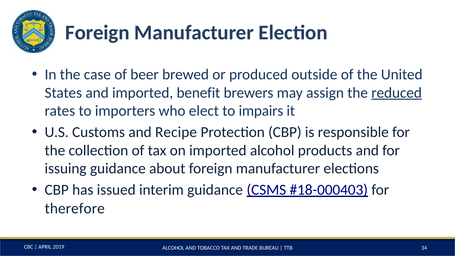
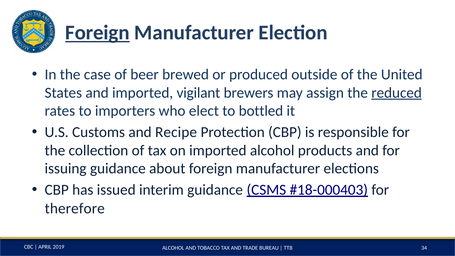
Foreign at (97, 33) underline: none -> present
benefit: benefit -> vigilant
impairs: impairs -> bottled
